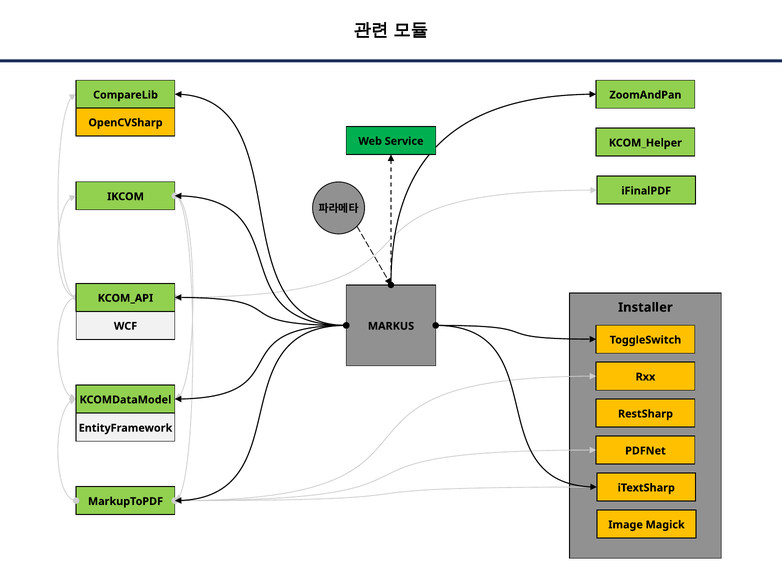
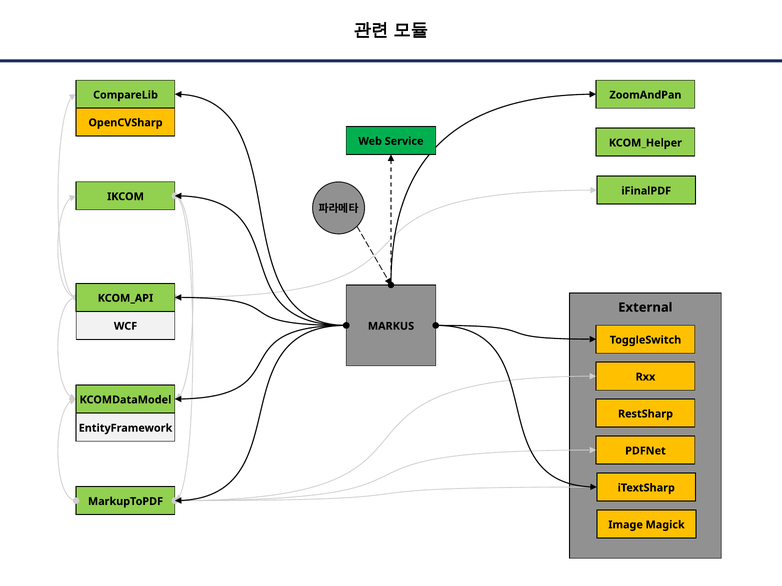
Installer: Installer -> External
